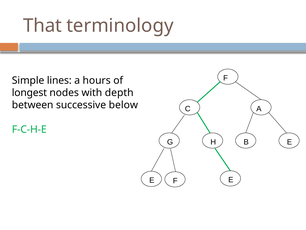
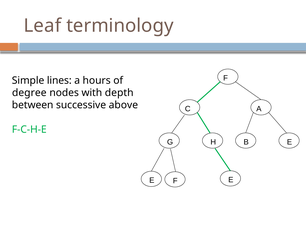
That: That -> Leaf
longest: longest -> degree
below: below -> above
